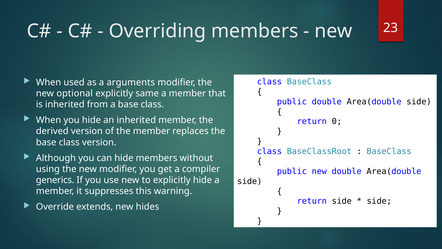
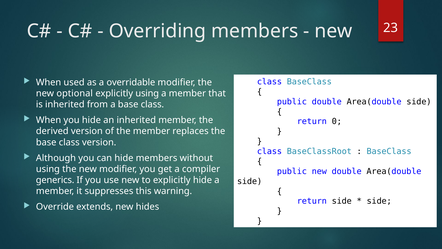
arguments: arguments -> overridable
explicitly same: same -> using
